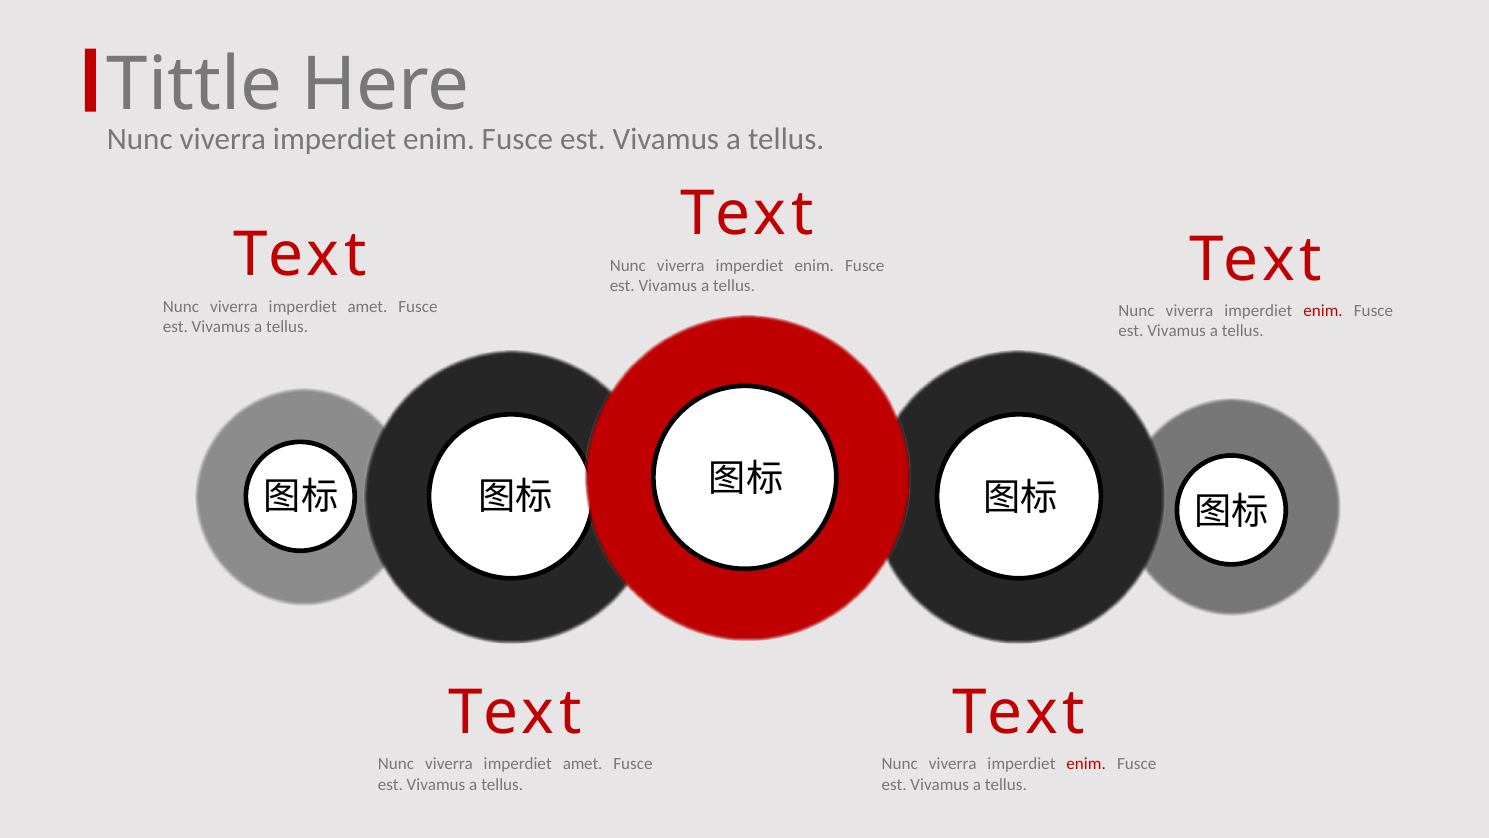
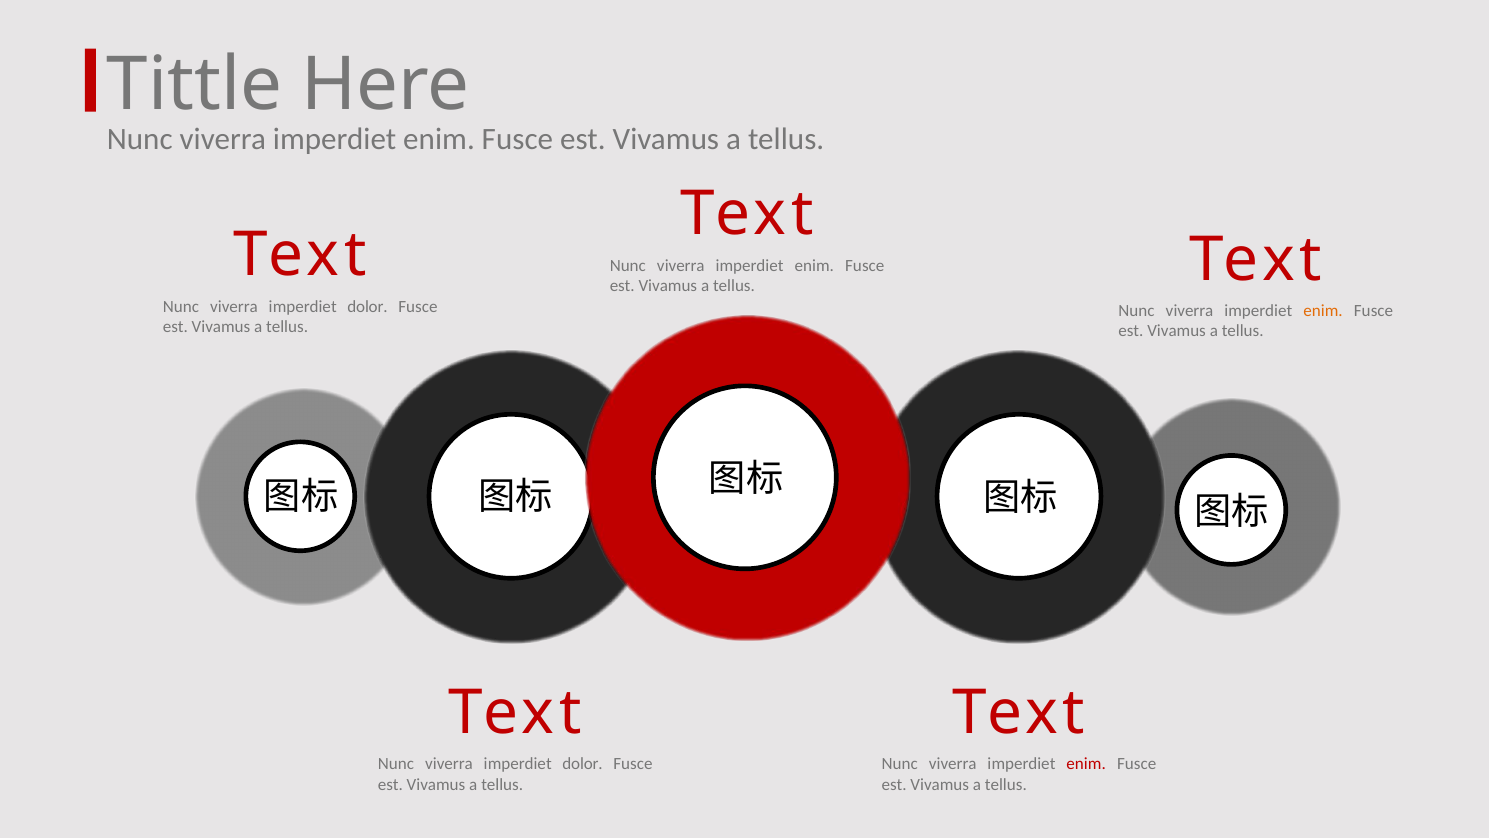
amet at (368, 306): amet -> dolor
enim at (1323, 310) colour: red -> orange
amet at (583, 764): amet -> dolor
